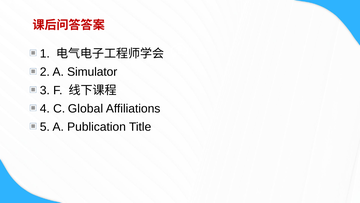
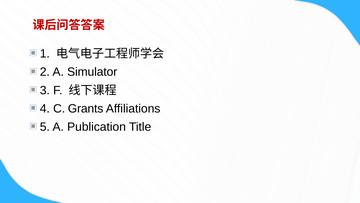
Global: Global -> Grants
